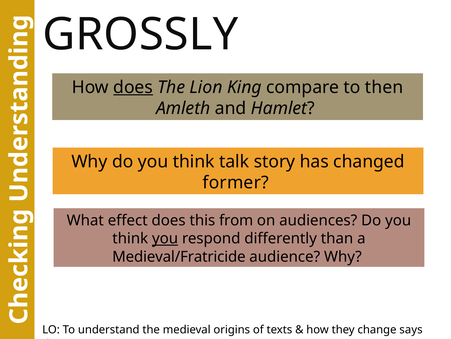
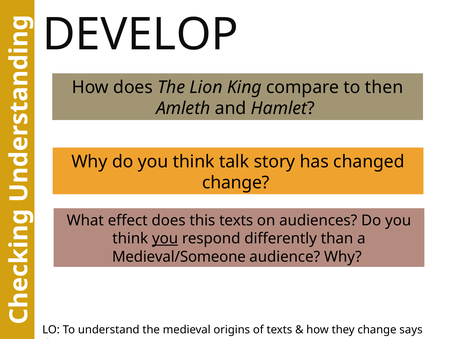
GROSSLY: GROSSLY -> DEVELOP
does at (133, 87) underline: present -> none
former at (236, 182): former -> change
this from: from -> texts
Medieval/Fratricide: Medieval/Fratricide -> Medieval/Someone
